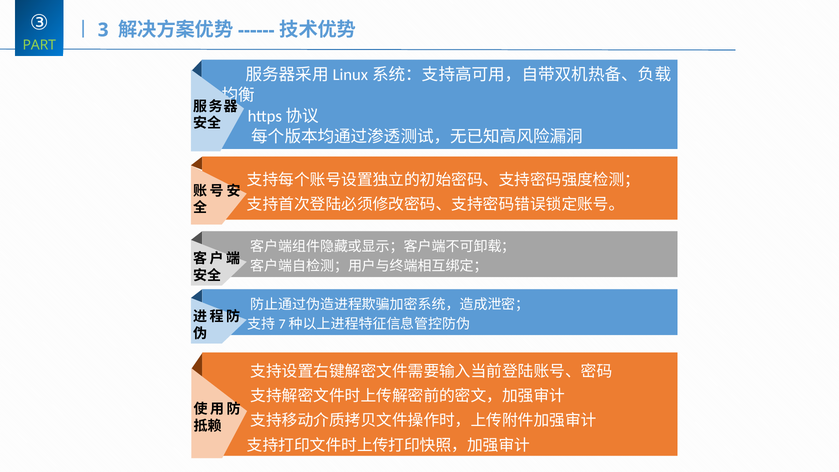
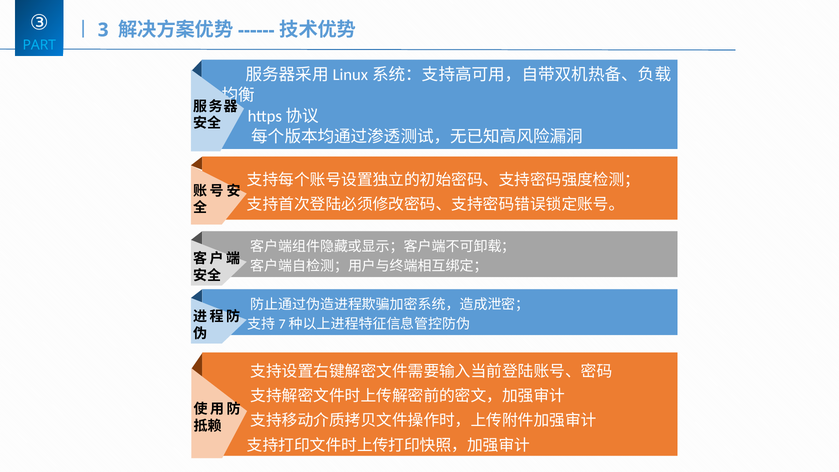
PART colour: light green -> light blue
